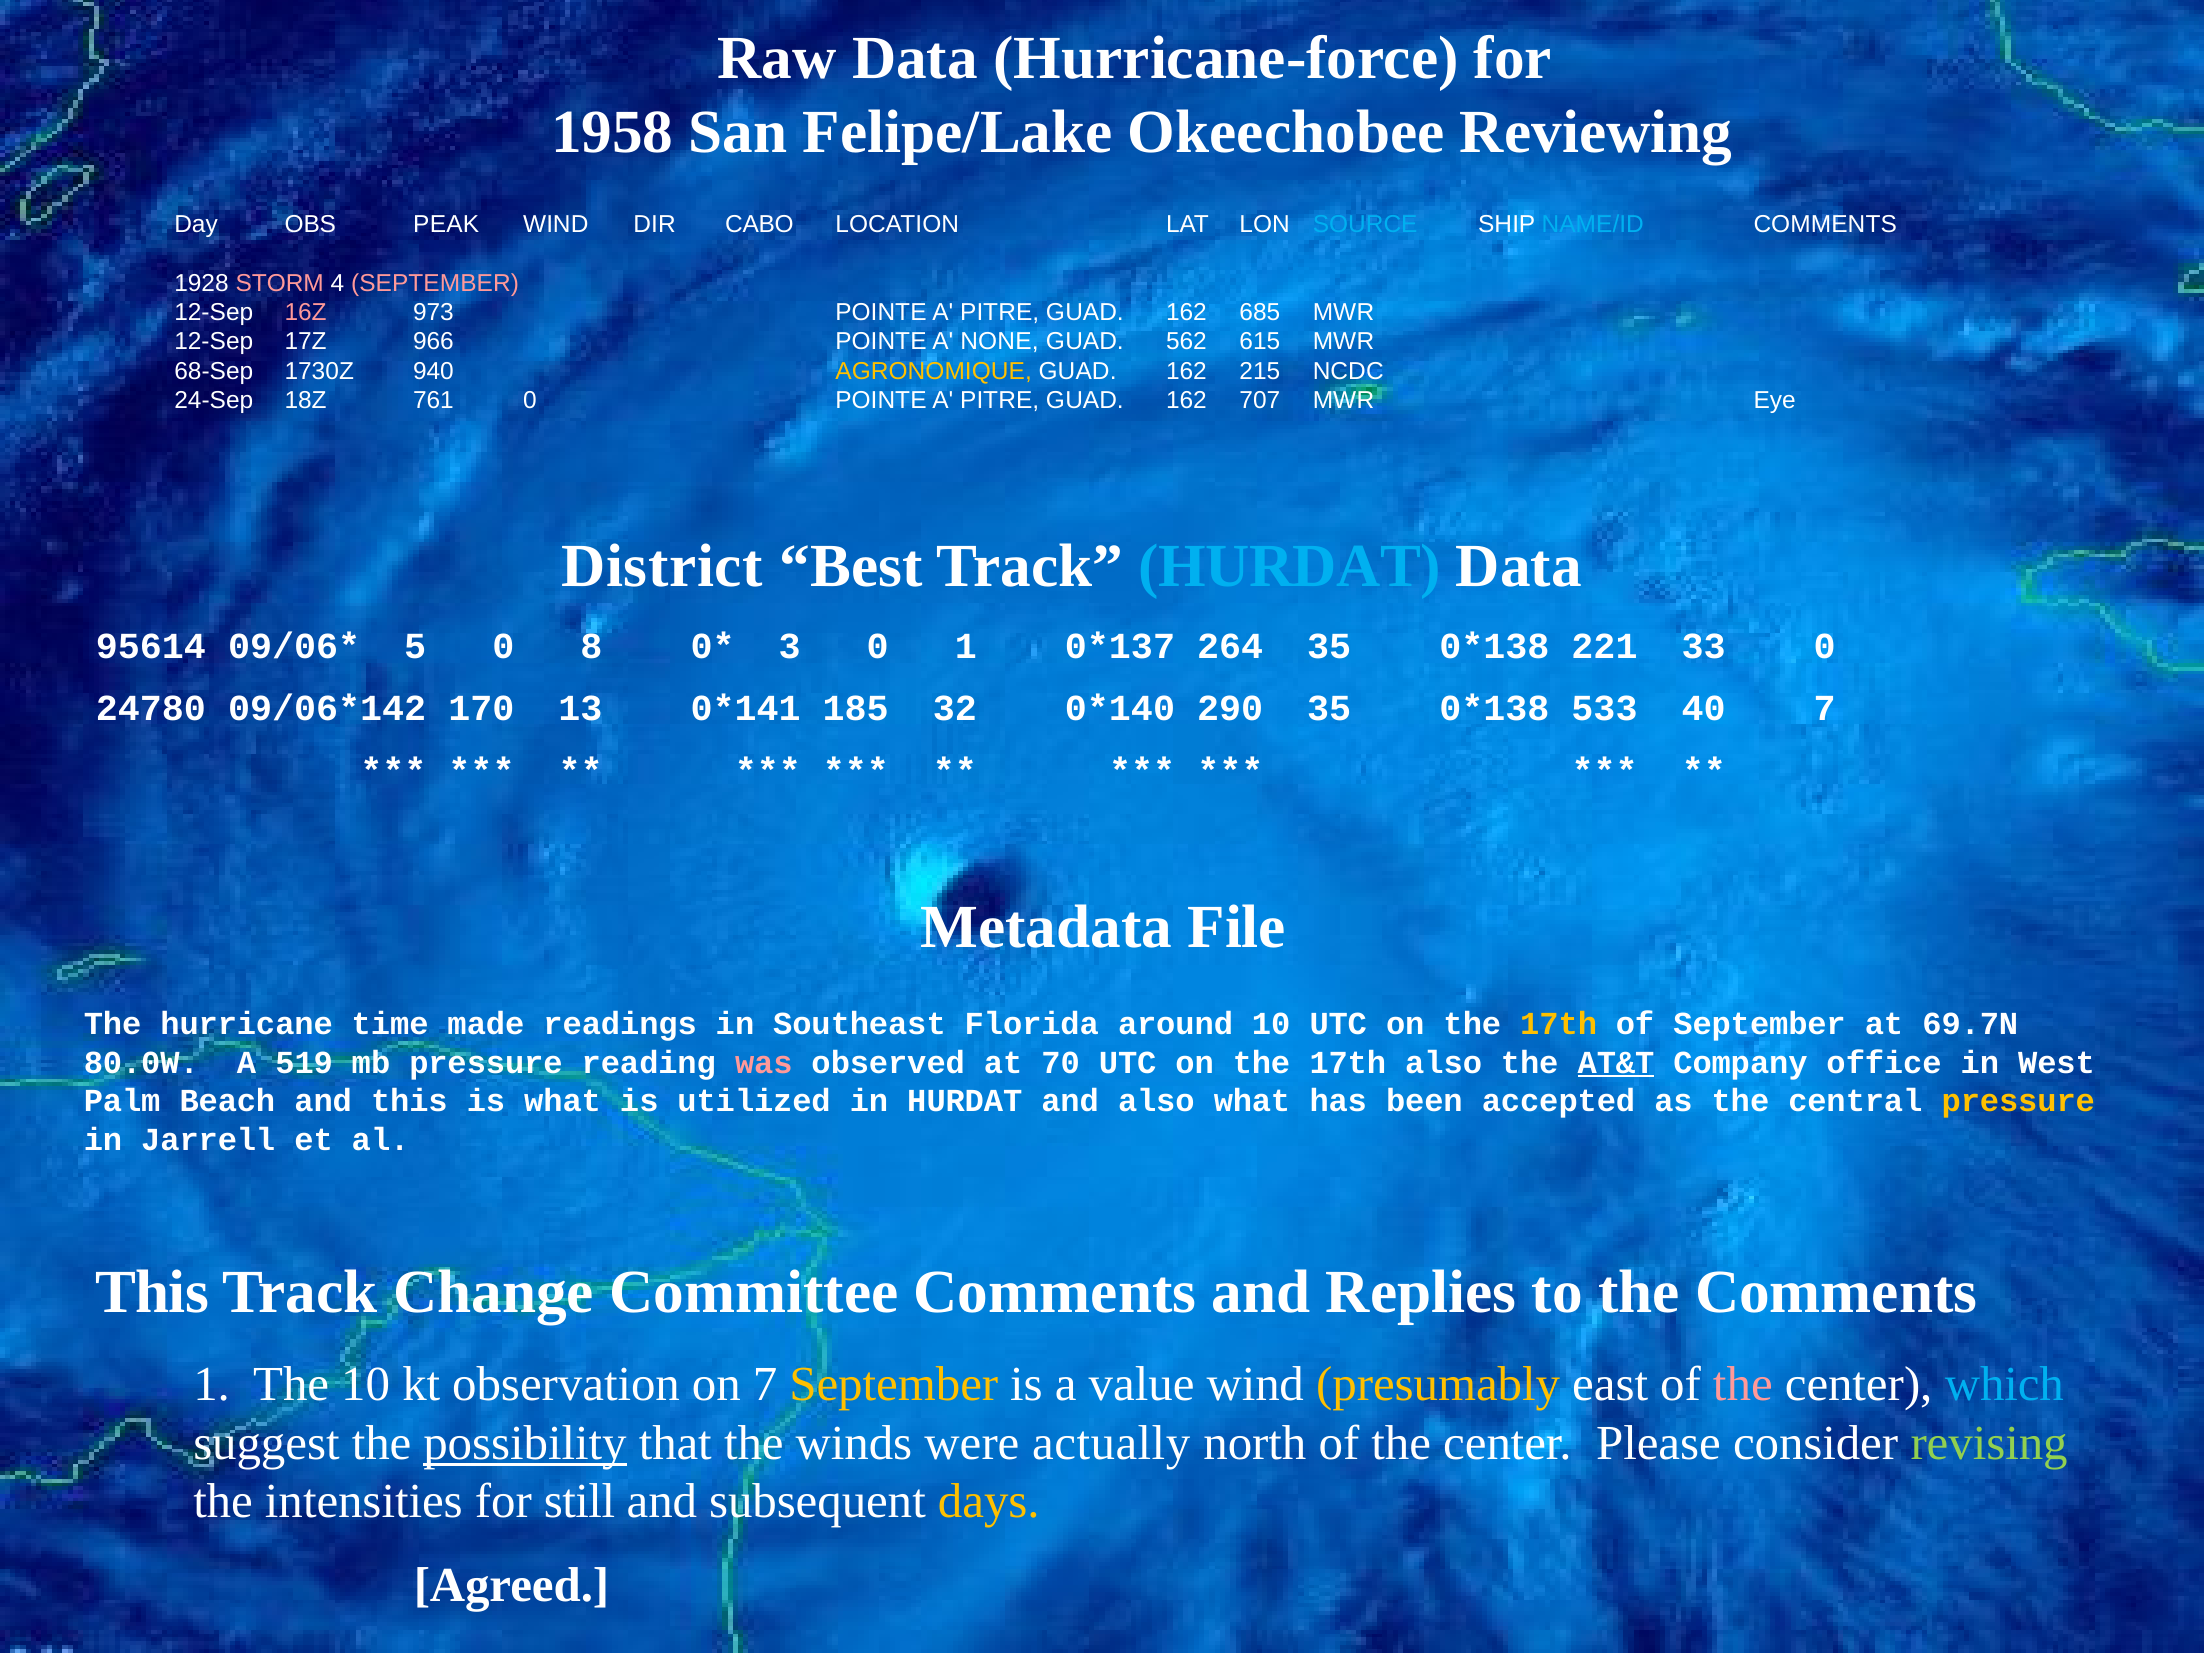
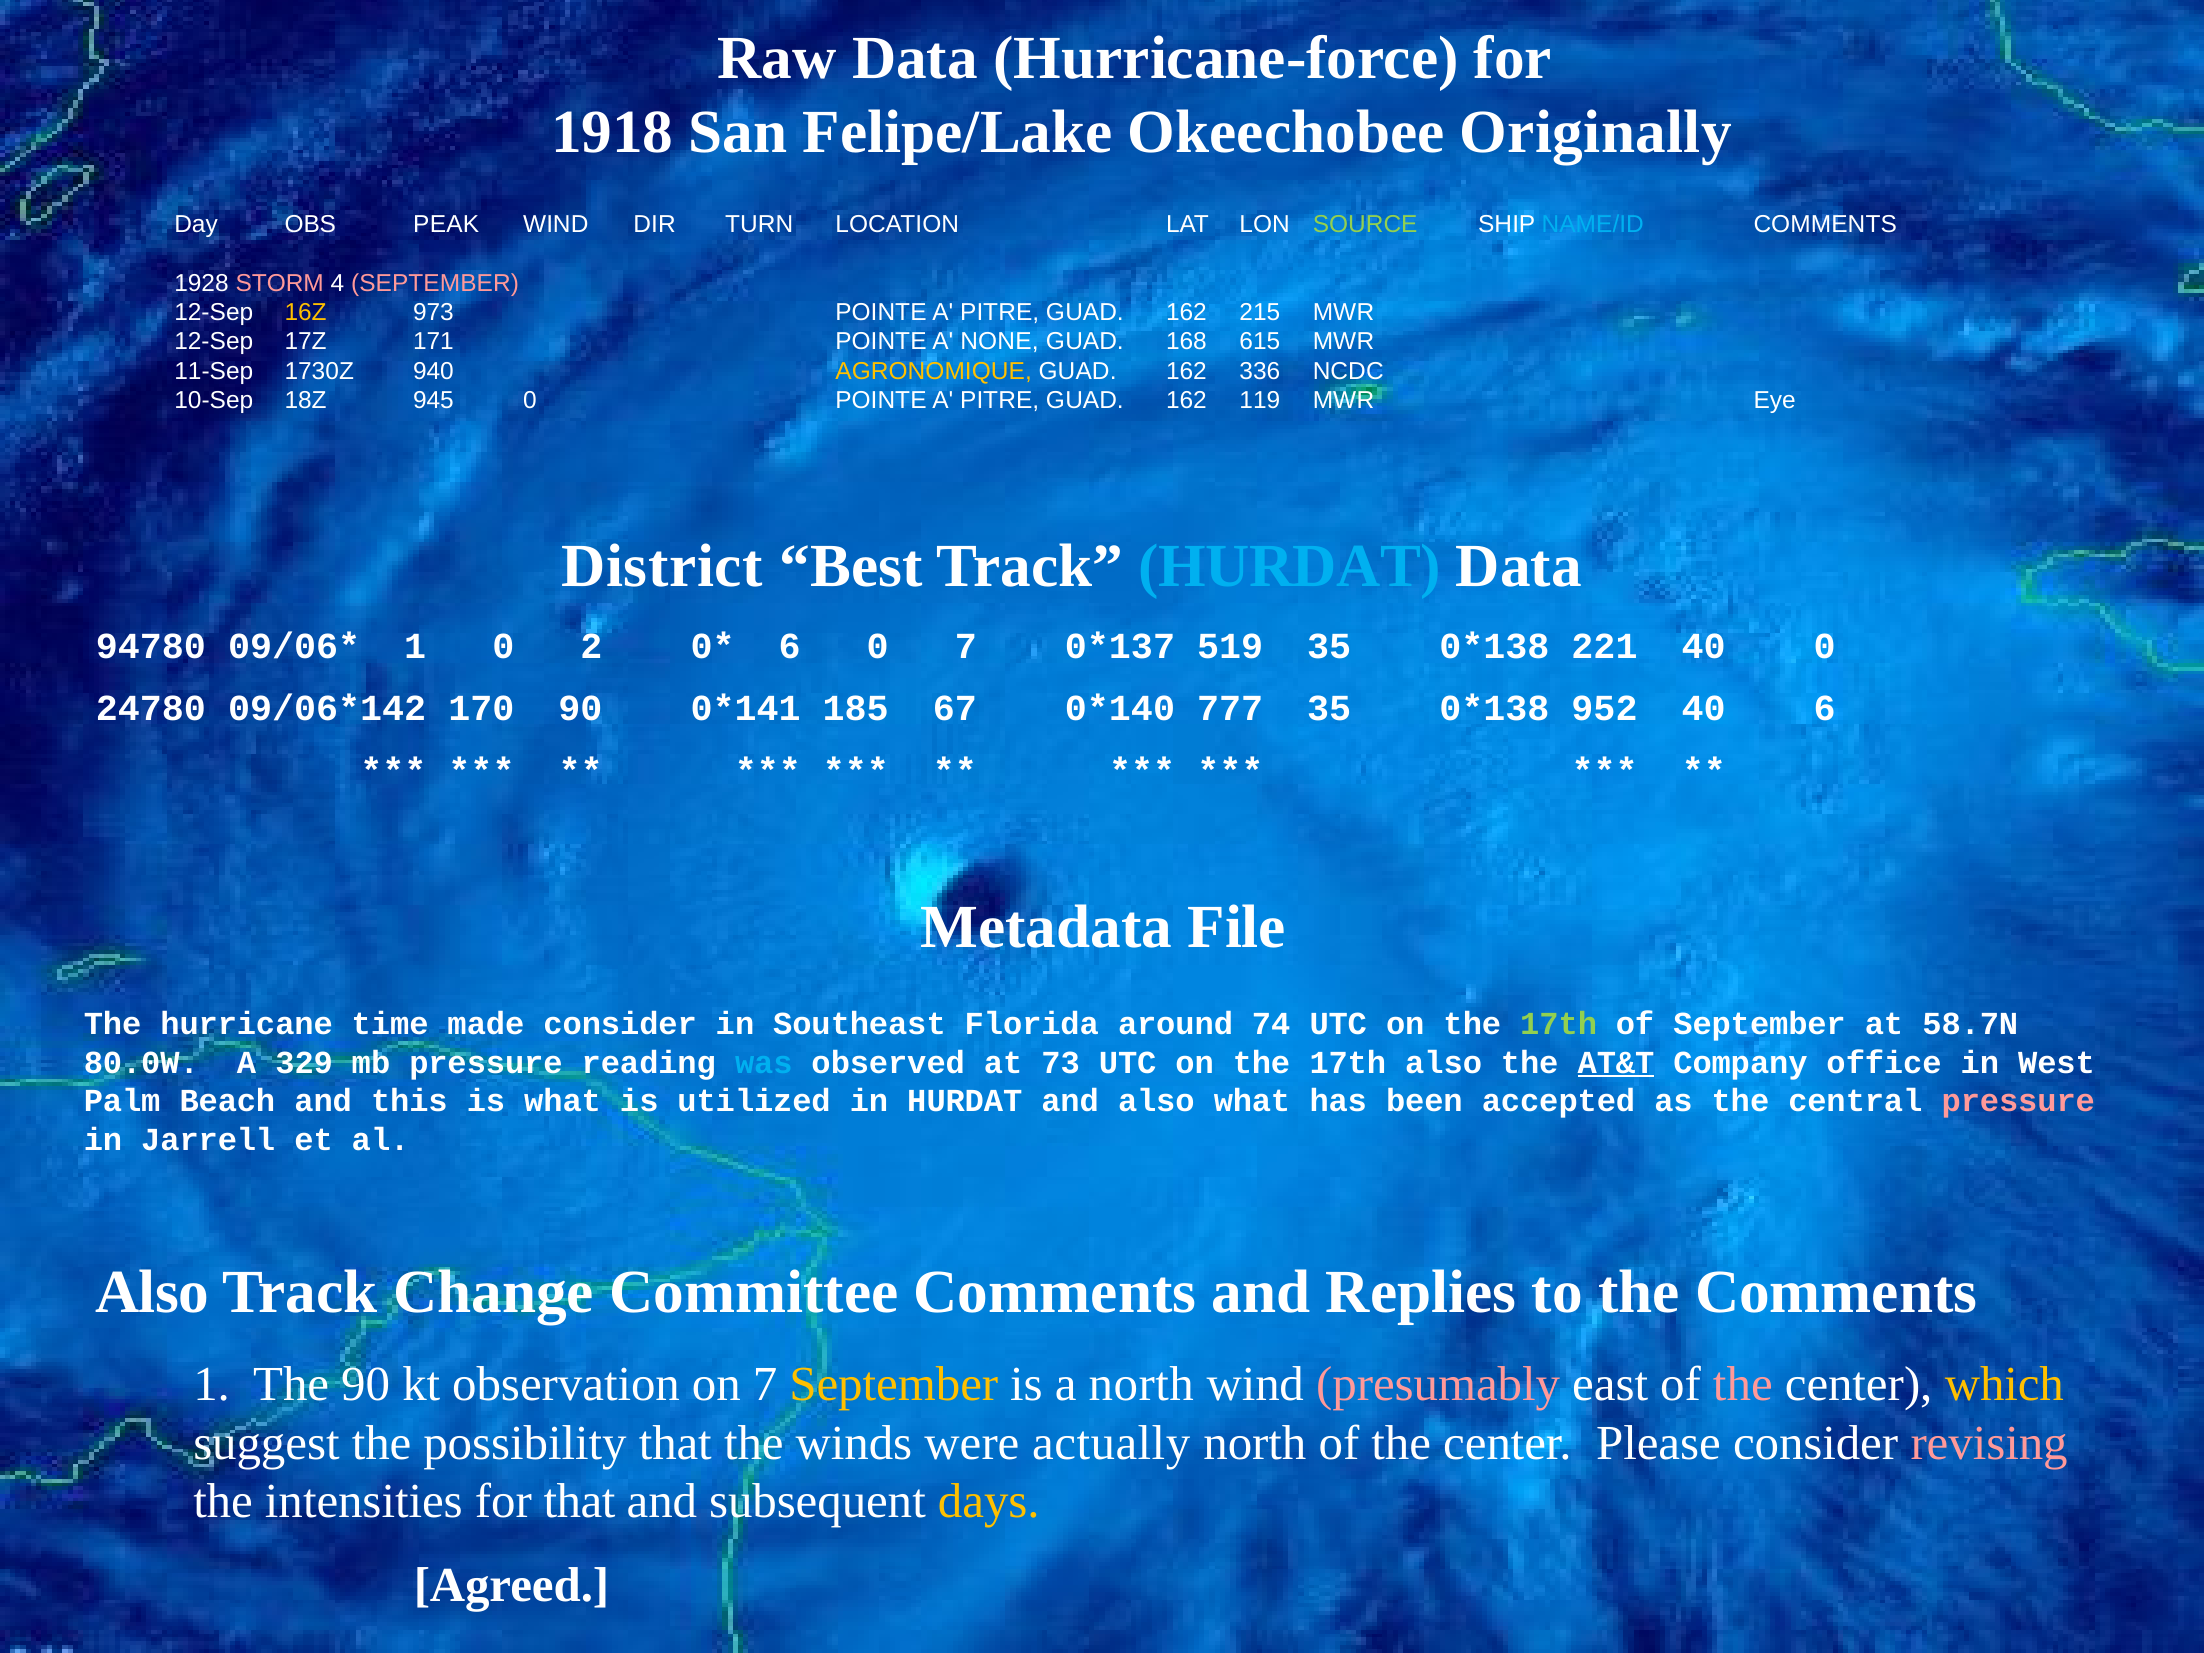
1958: 1958 -> 1918
Reviewing: Reviewing -> Originally
CABO: CABO -> TURN
SOURCE colour: light blue -> light green
16Z colour: pink -> yellow
685: 685 -> 215
966: 966 -> 171
562: 562 -> 168
68-Sep: 68-Sep -> 11-Sep
215: 215 -> 336
24-Sep: 24-Sep -> 10-Sep
761: 761 -> 945
707: 707 -> 119
95614: 95614 -> 94780
5 at (415, 646): 5 -> 1
8: 8 -> 2
3 at (790, 646): 3 -> 6
0 1: 1 -> 7
264: 264 -> 519
221 33: 33 -> 40
170 13: 13 -> 90
32: 32 -> 67
290: 290 -> 777
533: 533 -> 952
40 7: 7 -> 6
made readings: readings -> consider
around 10: 10 -> 74
17th at (1559, 1024) colour: yellow -> light green
69.7N: 69.7N -> 58.7N
519: 519 -> 329
was colour: pink -> light blue
70: 70 -> 73
pressure at (2018, 1101) colour: yellow -> pink
This at (152, 1293): This -> Also
The 10: 10 -> 90
a value: value -> north
presumably colour: yellow -> pink
which colour: light blue -> yellow
possibility underline: present -> none
revising colour: light green -> pink
for still: still -> that
